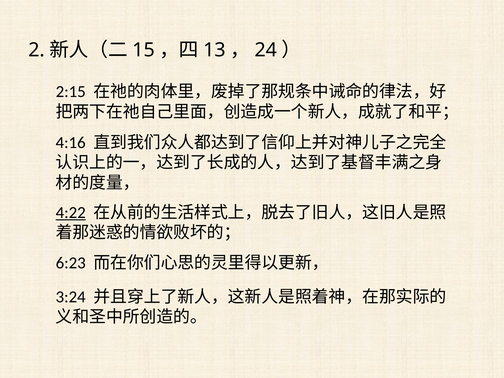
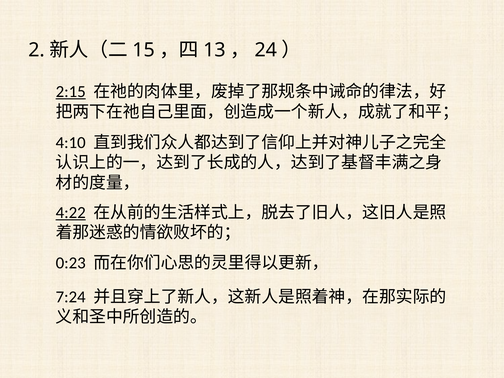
2:15 underline: none -> present
4:16: 4:16 -> 4:10
6:23: 6:23 -> 0:23
3:24: 3:24 -> 7:24
